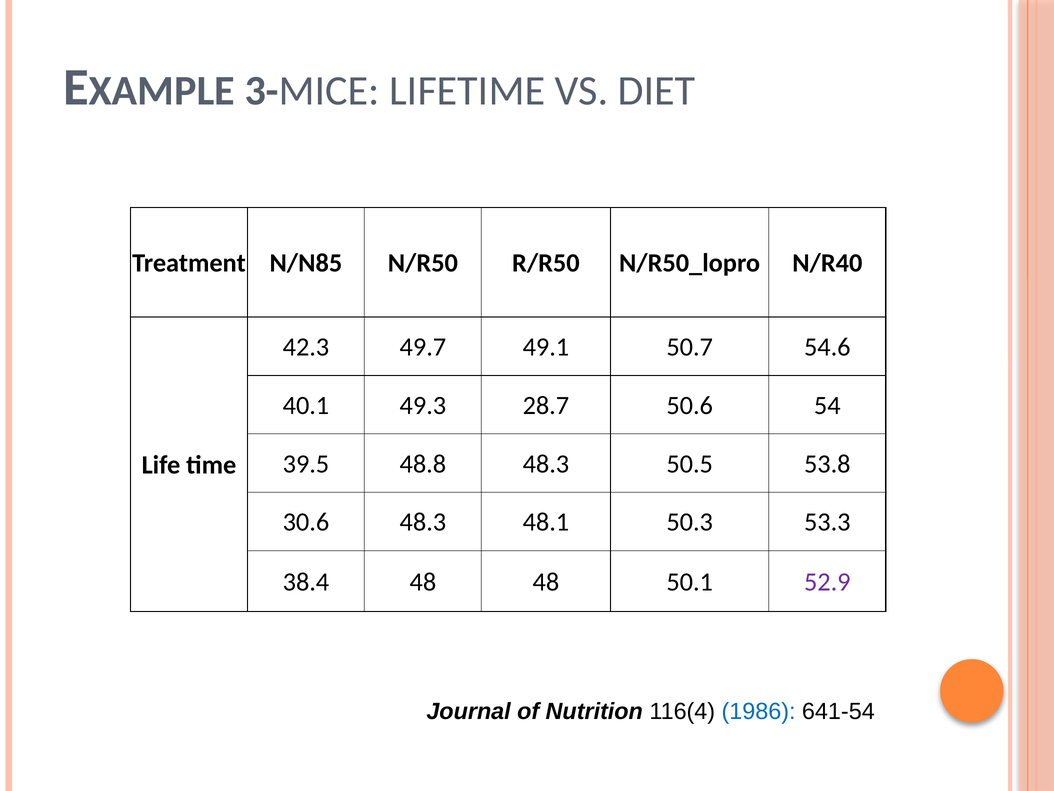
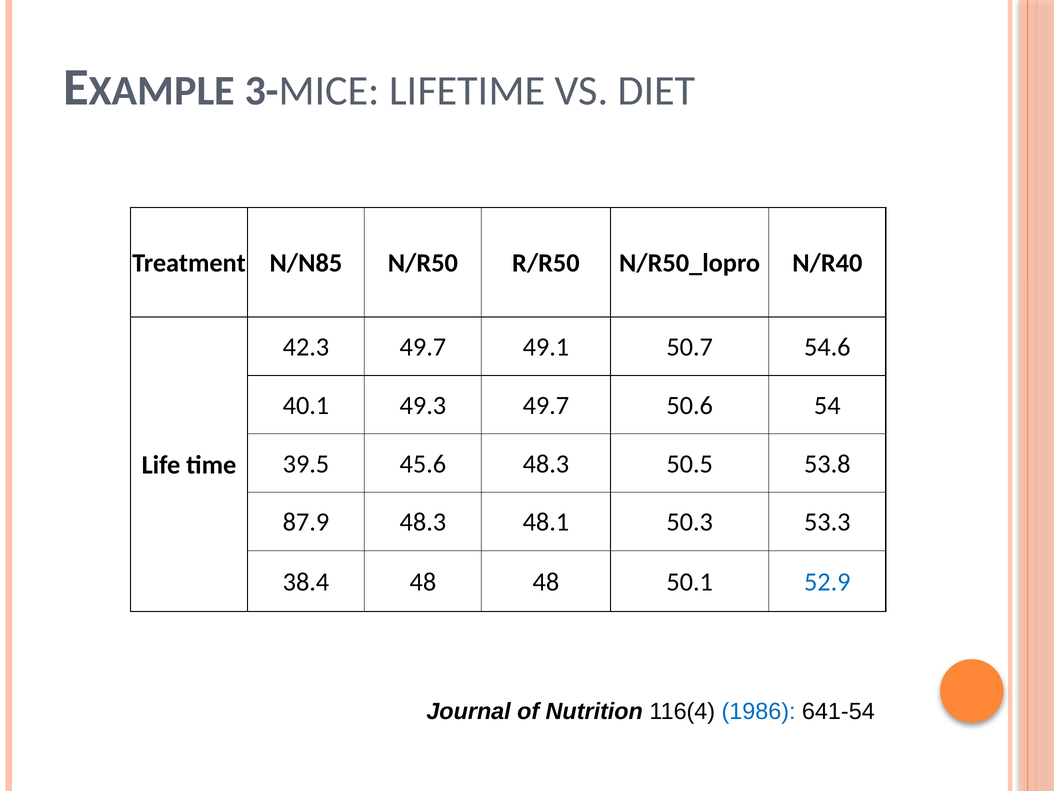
49.3 28.7: 28.7 -> 49.7
48.8: 48.8 -> 45.6
30.6: 30.6 -> 87.9
52.9 colour: purple -> blue
